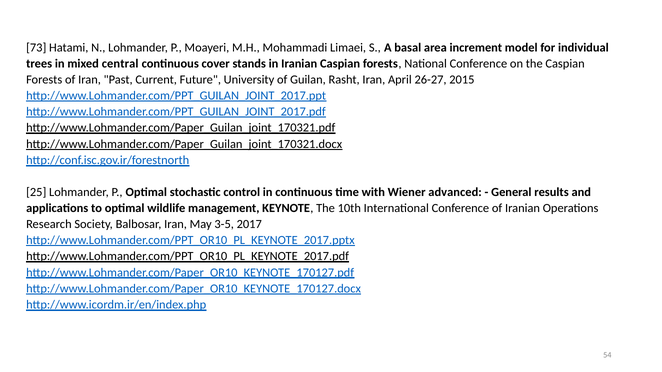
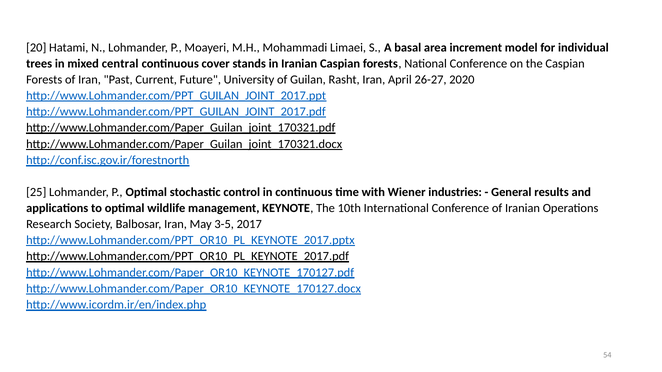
73: 73 -> 20
2015: 2015 -> 2020
advanced: advanced -> industries
